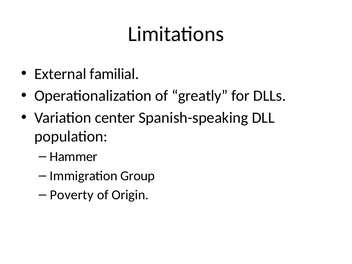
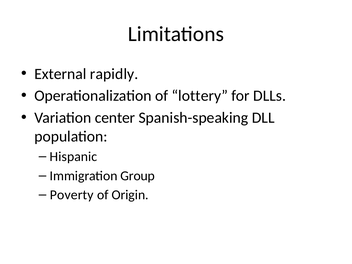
familial: familial -> rapidly
greatly: greatly -> lottery
Hammer: Hammer -> Hispanic
